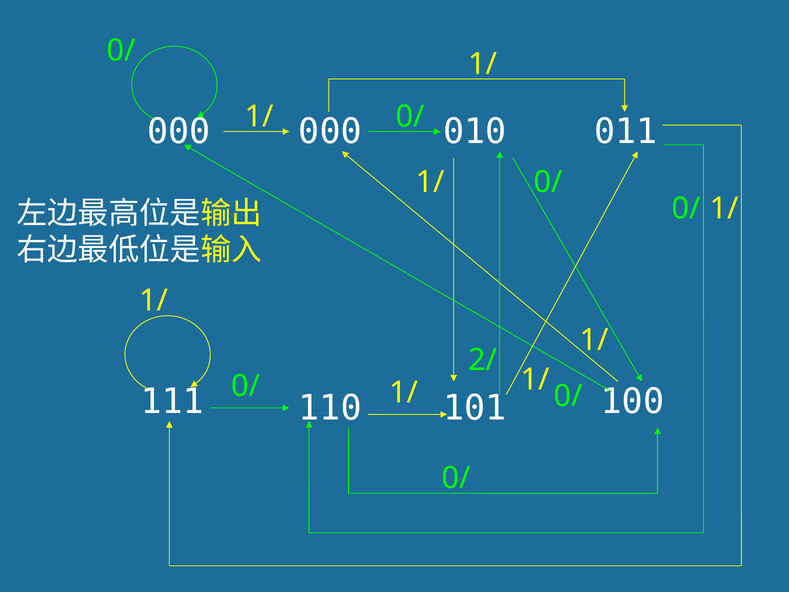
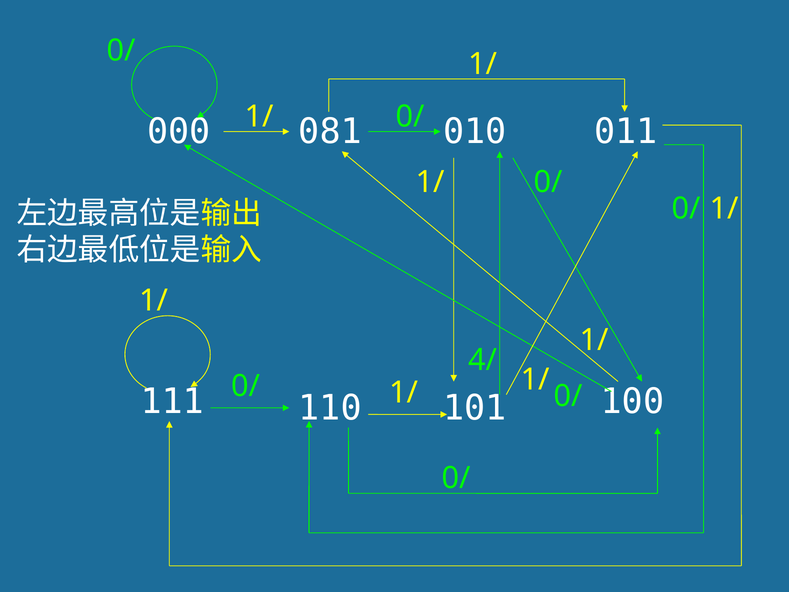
000 000: 000 -> 081
2/: 2/ -> 4/
